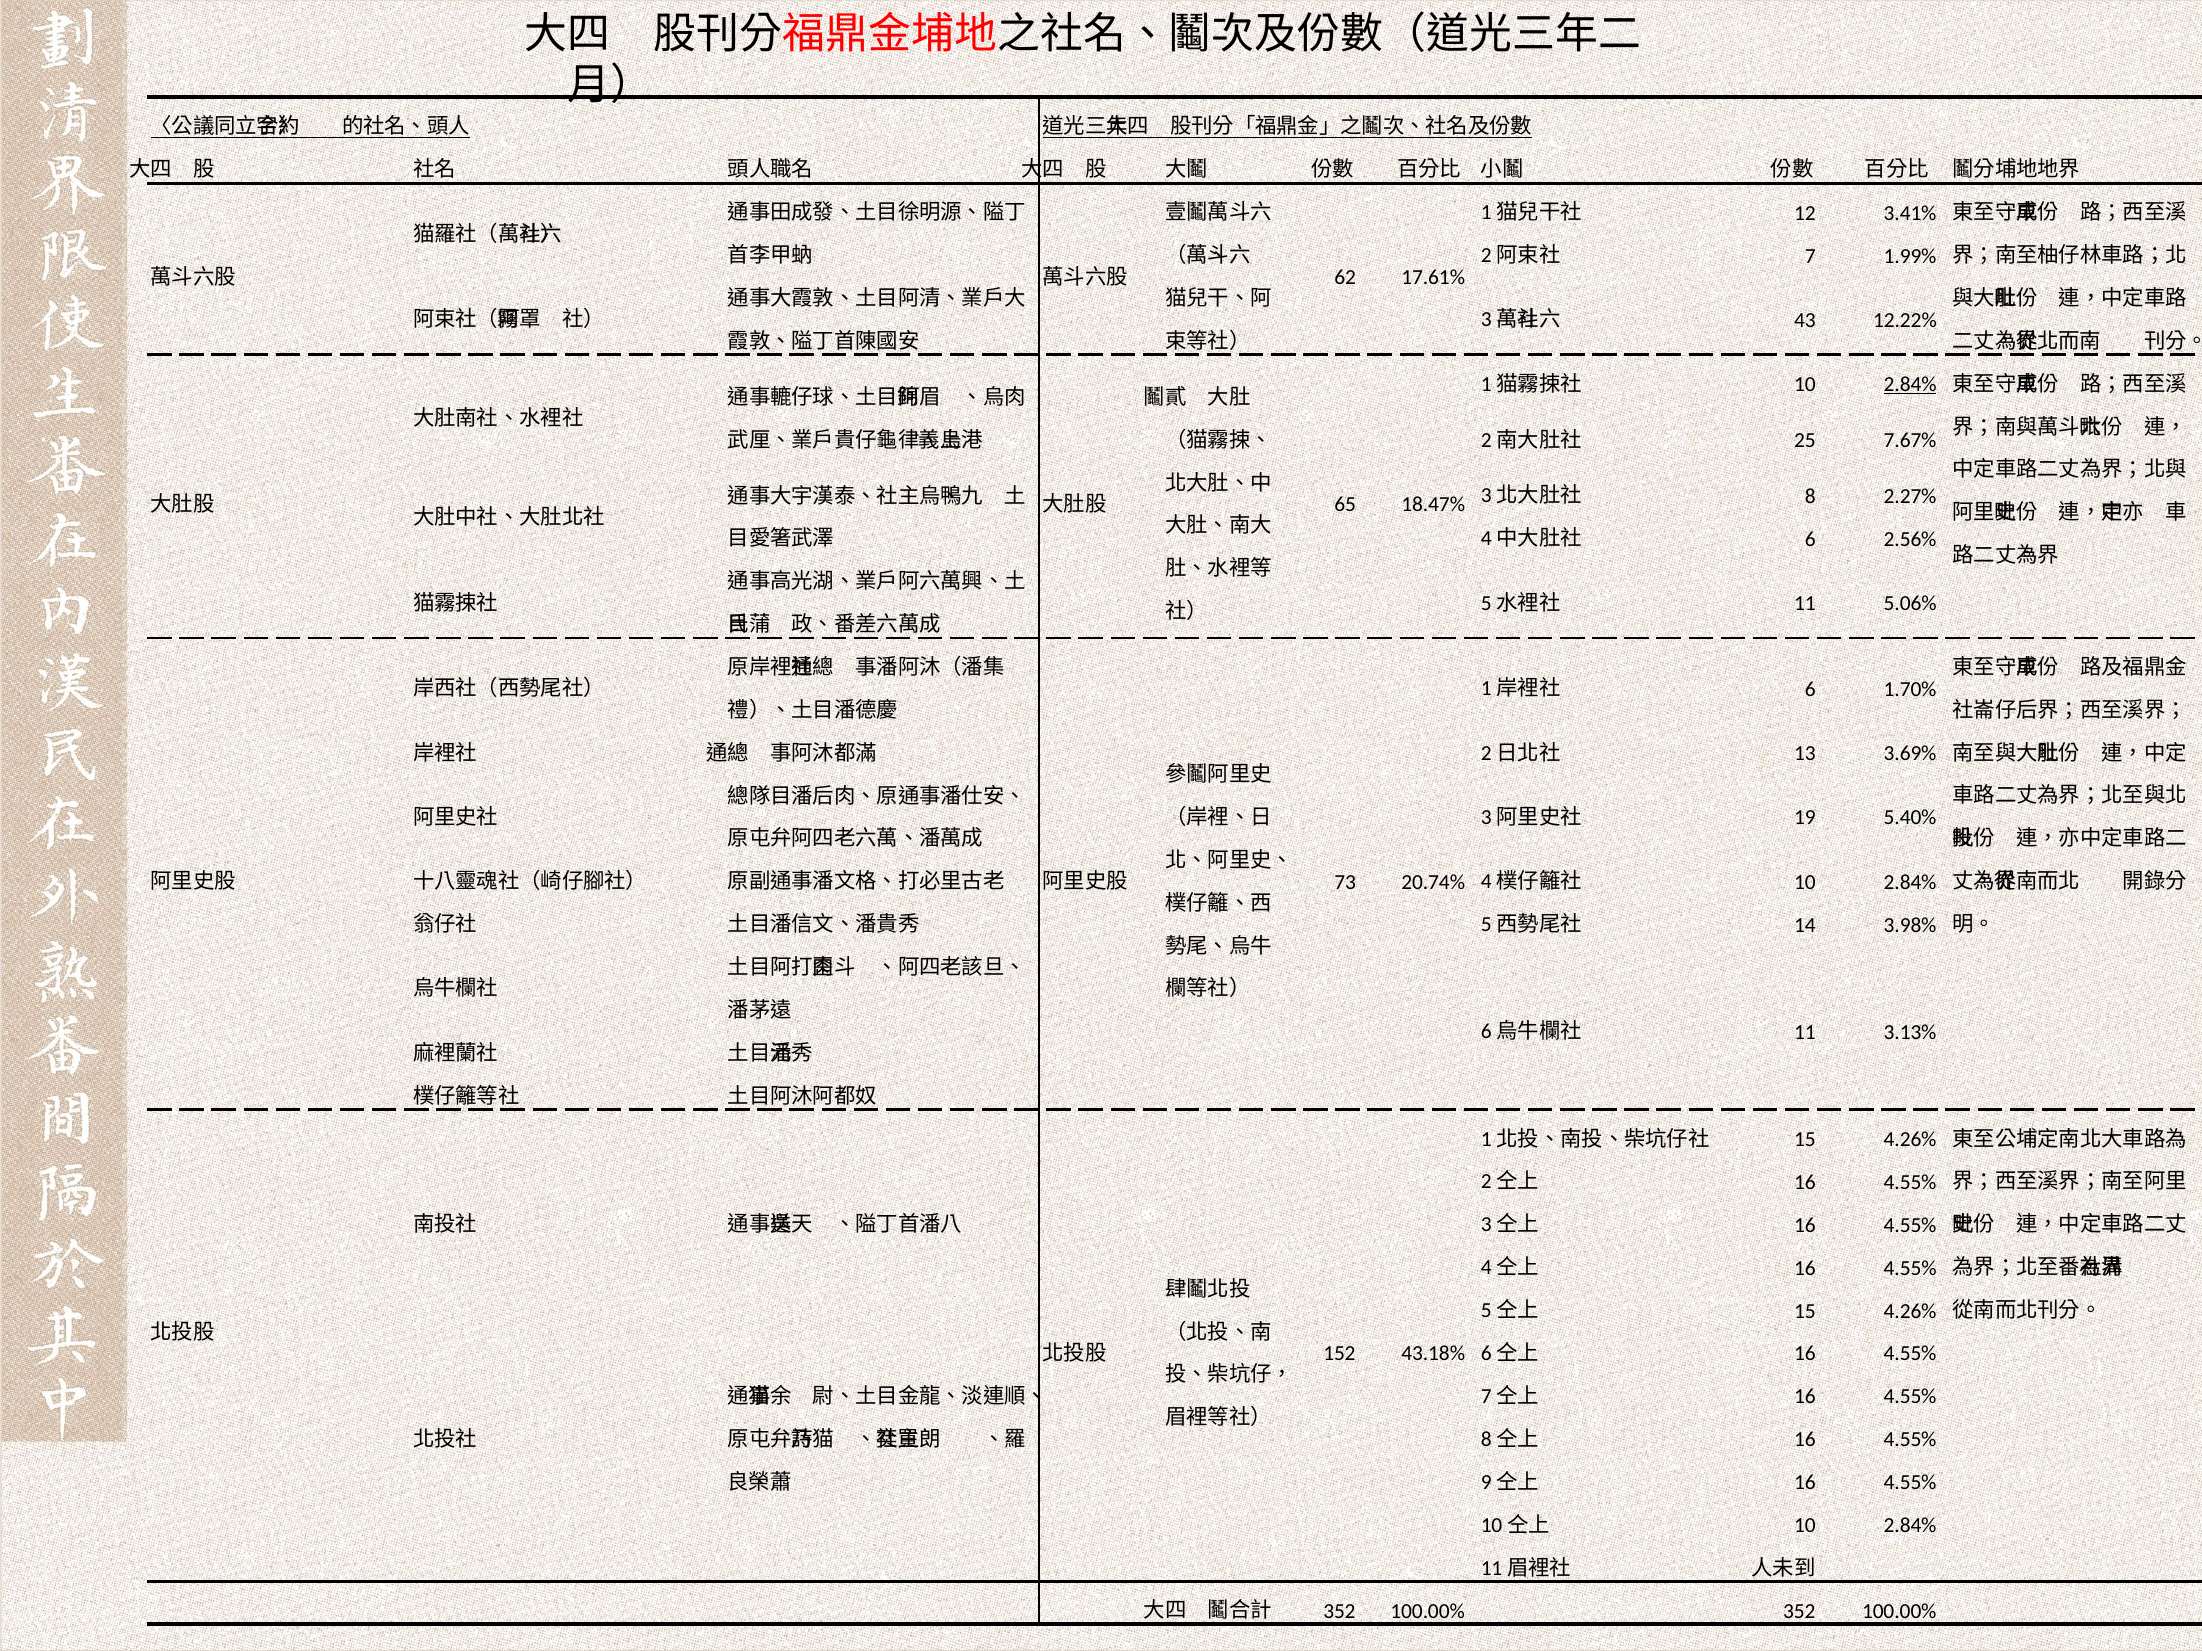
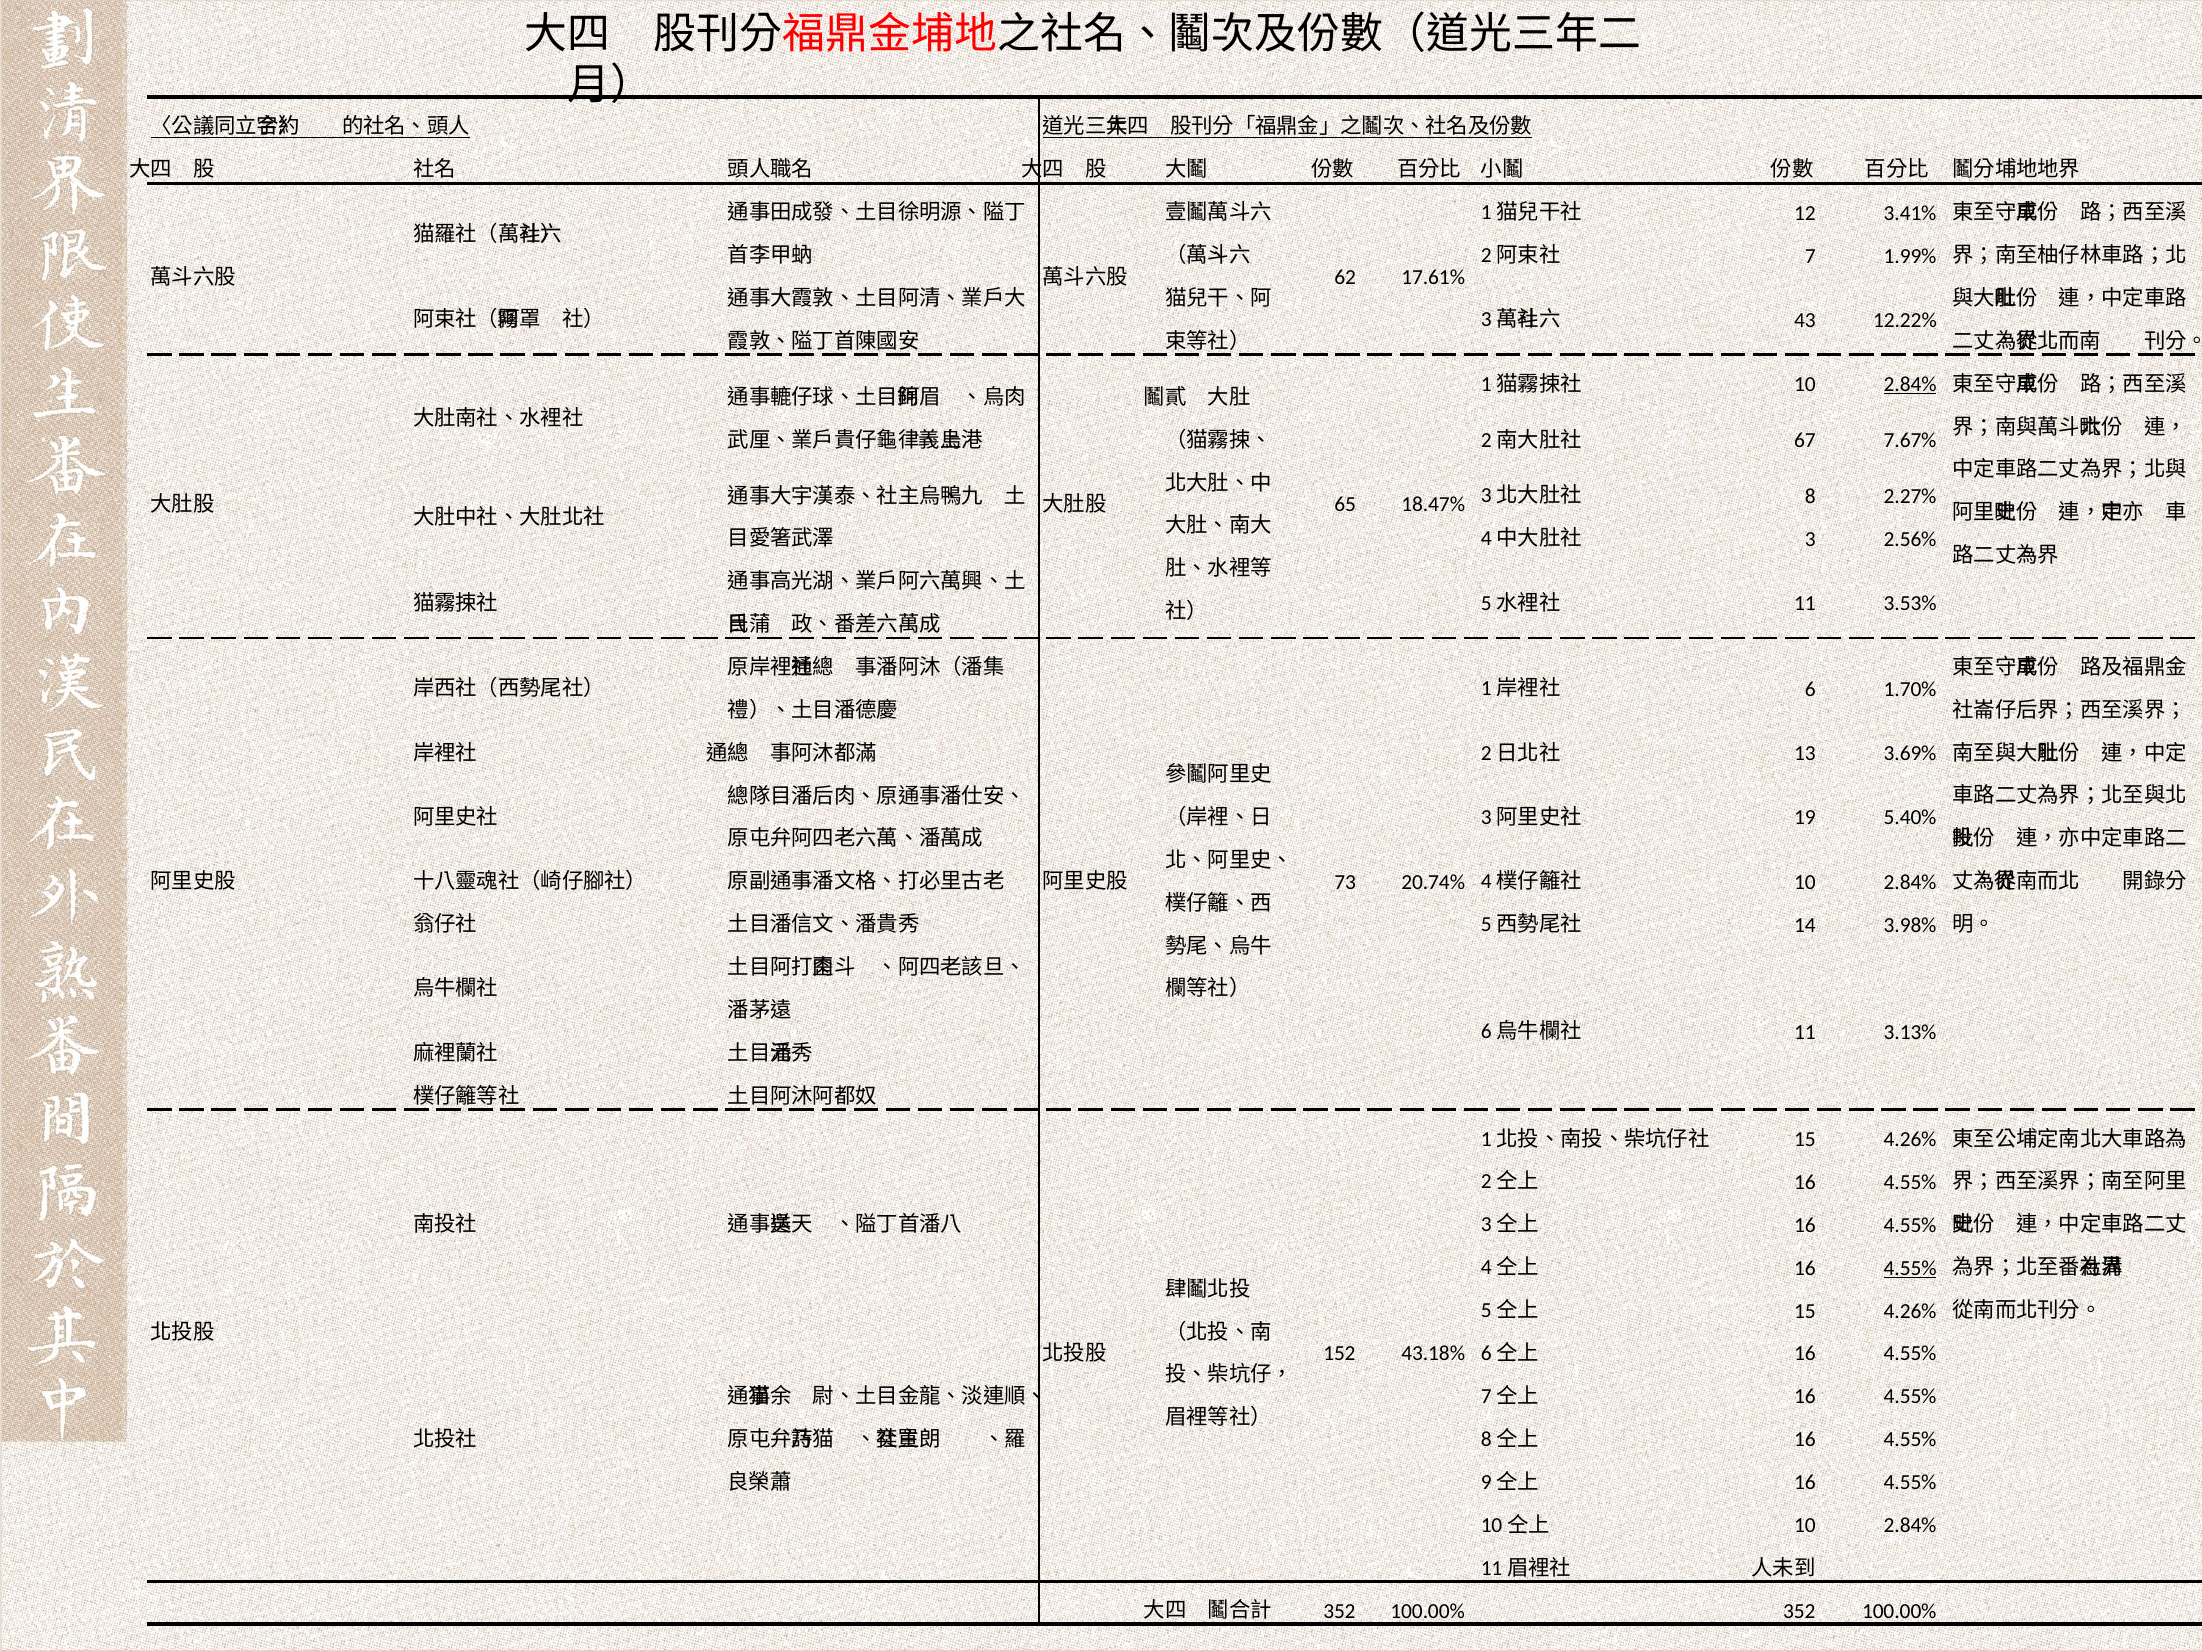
25: 25 -> 67
6 at (1810, 539): 6 -> 3
5.06%: 5.06% -> 3.53%
4.55% at (1910, 1268) underline: none -> present
